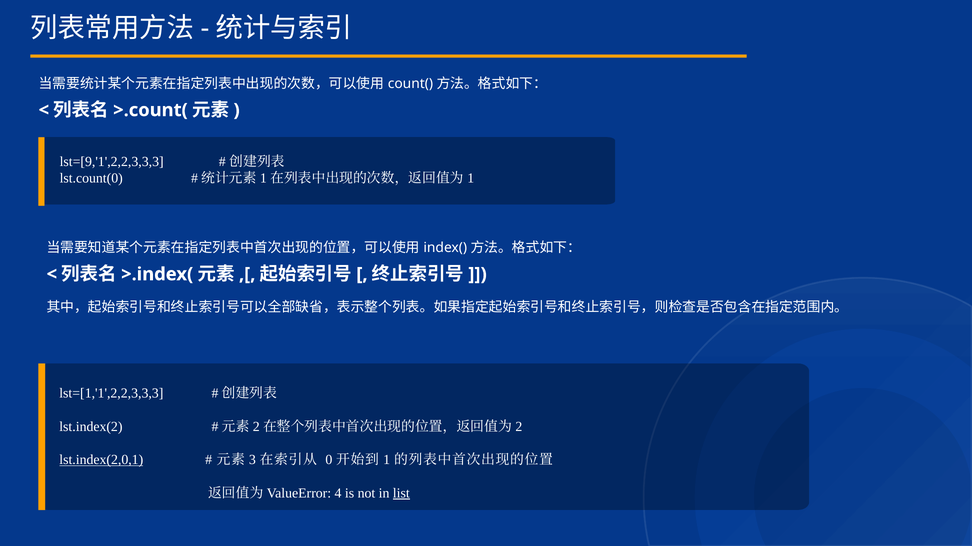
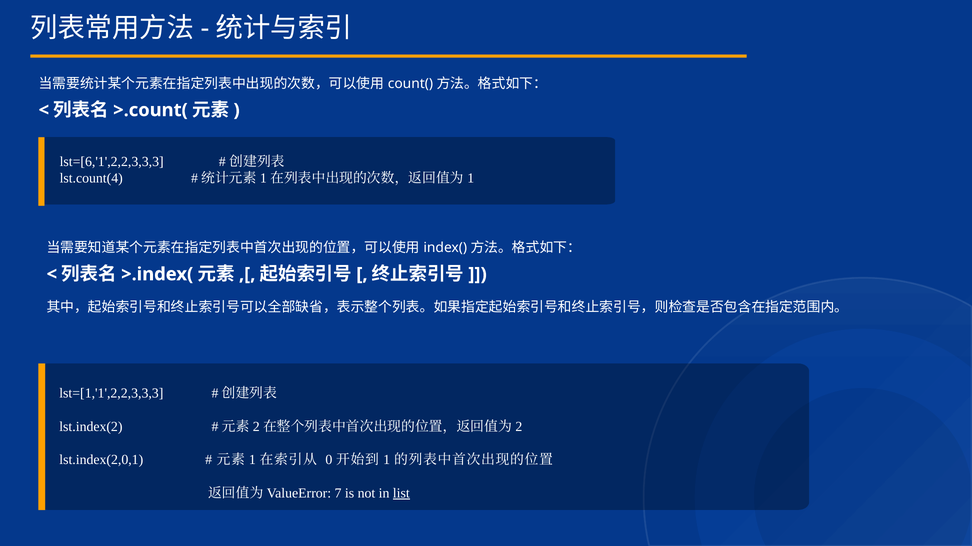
lst=[9,'1',2,2,3,3,3: lst=[9,'1',2,2,3,3,3 -> lst=[6,'1',2,2,3,3,3
lst.count(0: lst.count(0 -> lst.count(4
lst.index(2,0,1 underline: present -> none
3 at (252, 460): 3 -> 1
4: 4 -> 7
